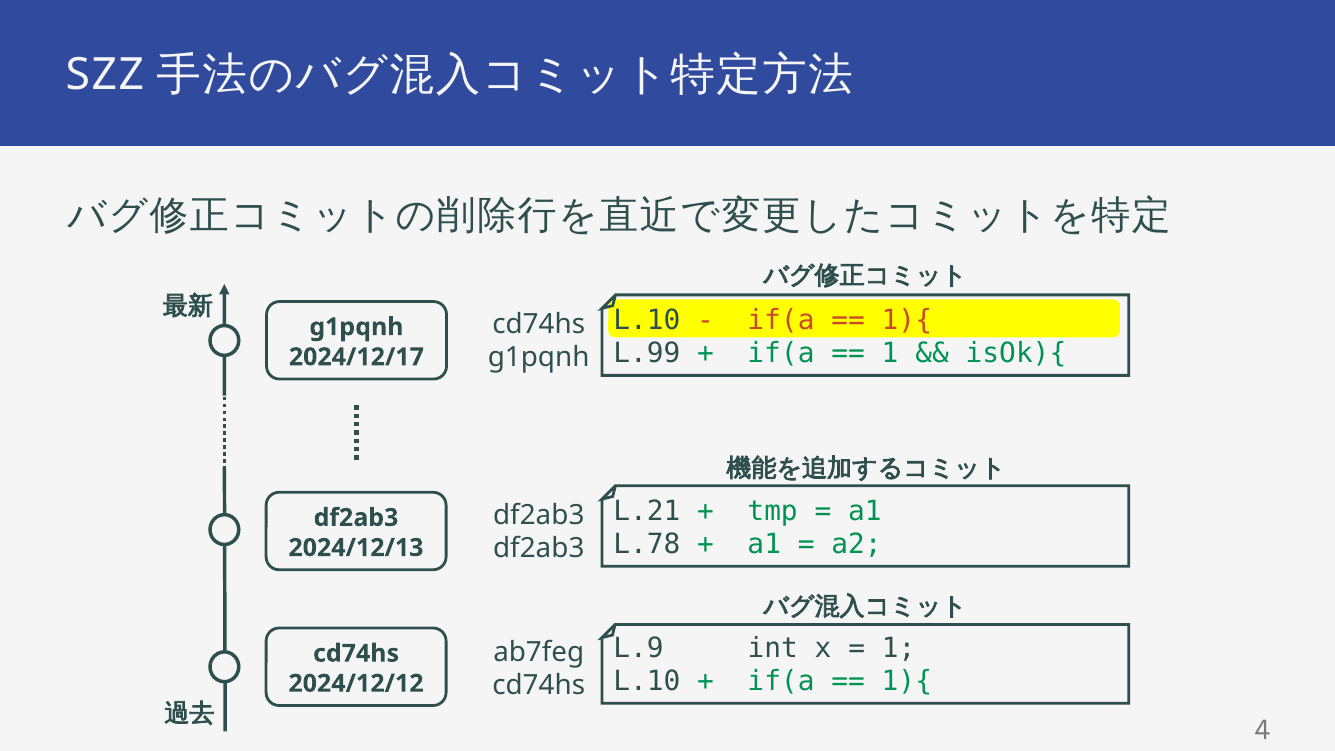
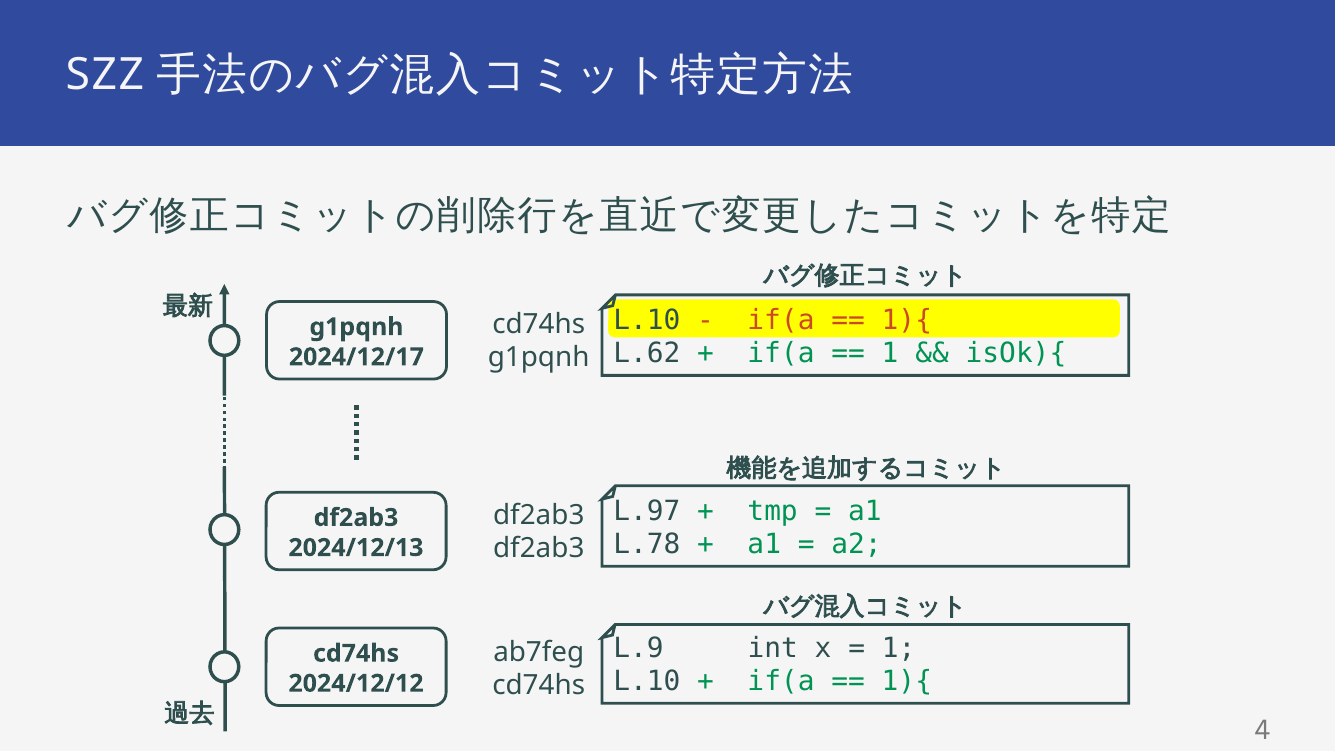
L.99: L.99 -> L.62
L.21: L.21 -> L.97
